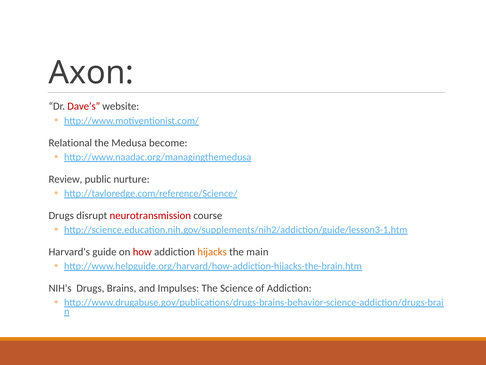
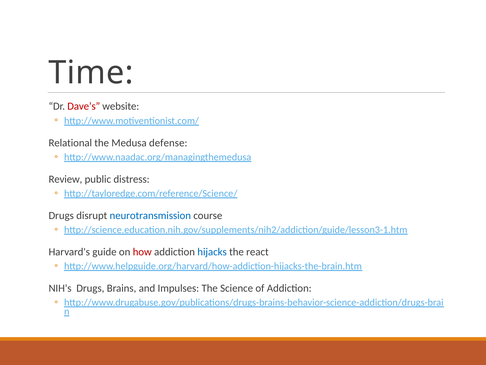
Axon: Axon -> Time
become: become -> defense
nurture: nurture -> distress
neurotransmission colour: red -> blue
hijacks colour: orange -> blue
main: main -> react
